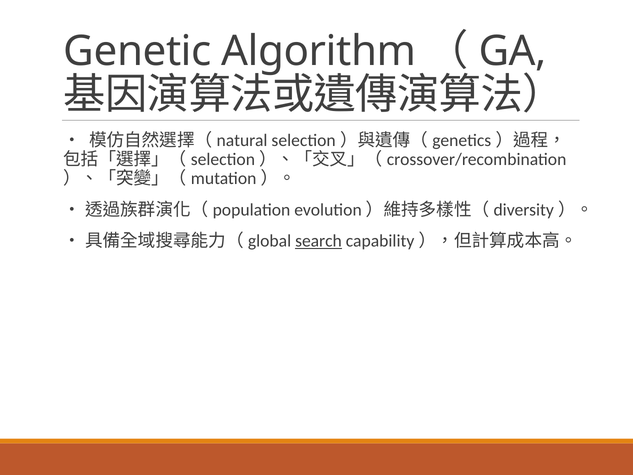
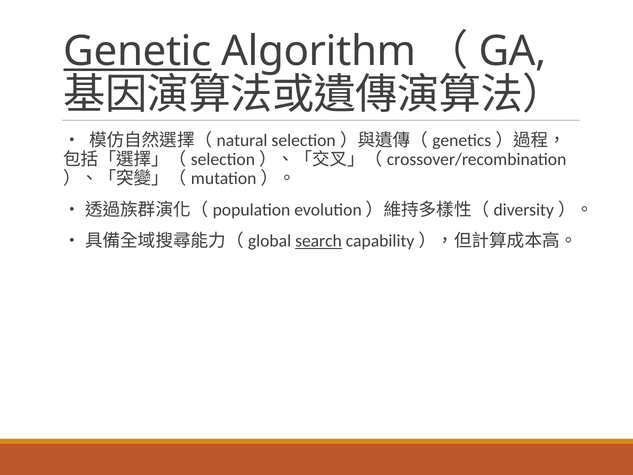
Genetic underline: none -> present
